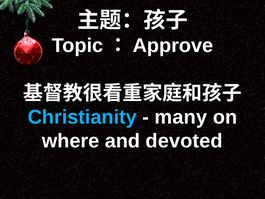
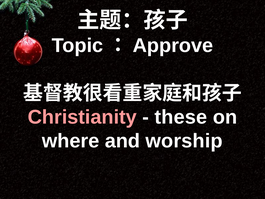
Christianity colour: light blue -> pink
many: many -> these
devoted: devoted -> worship
